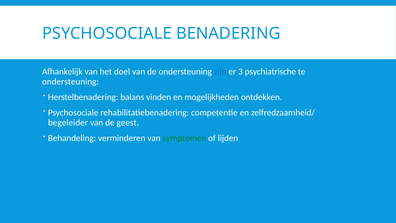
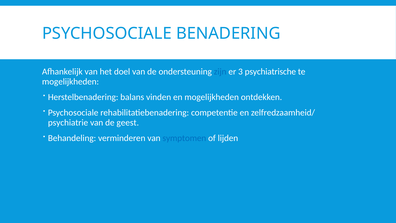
ondersteuning at (70, 81): ondersteuning -> mogelijkheden
begeleider: begeleider -> psychiatrie
symptomen colour: green -> blue
